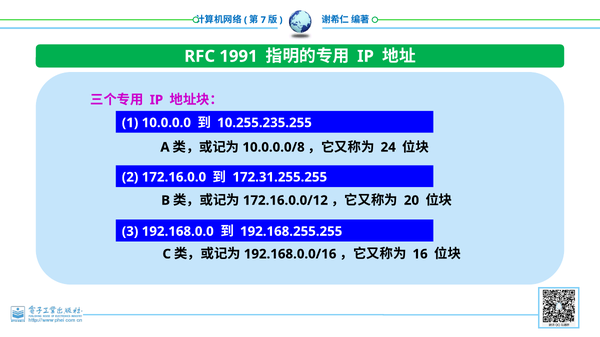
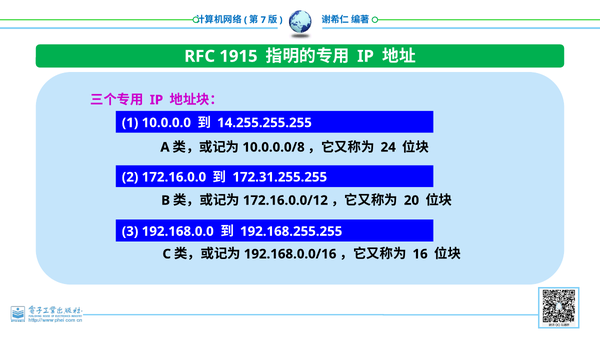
1991: 1991 -> 1915
10.255.235.255: 10.255.235.255 -> 14.255.255.255
